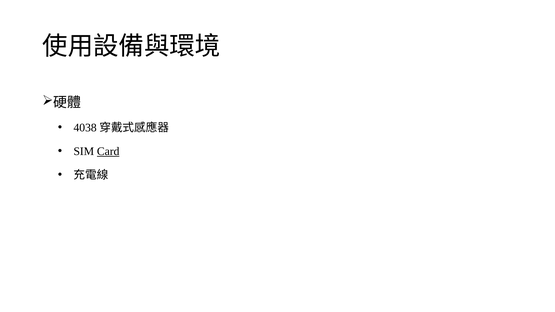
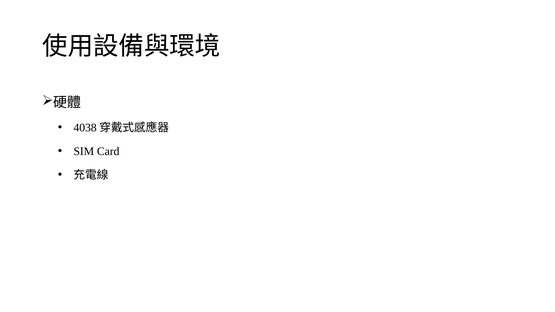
Card underline: present -> none
